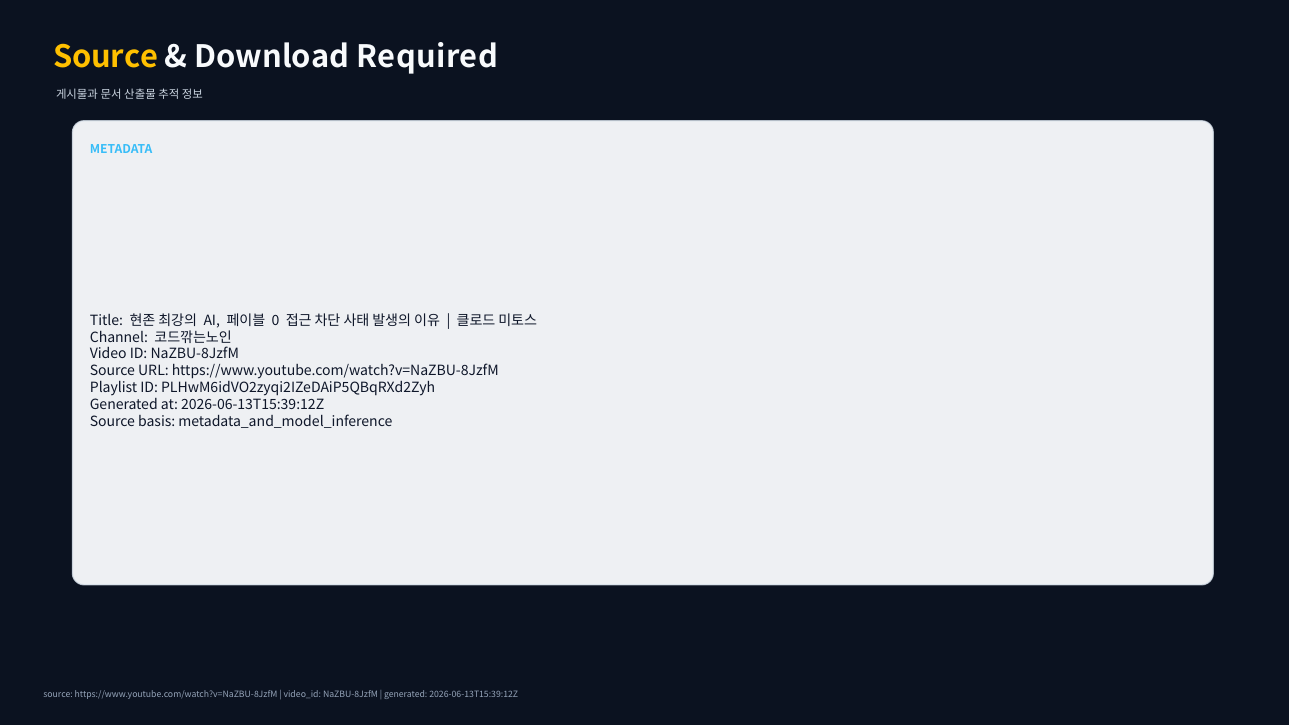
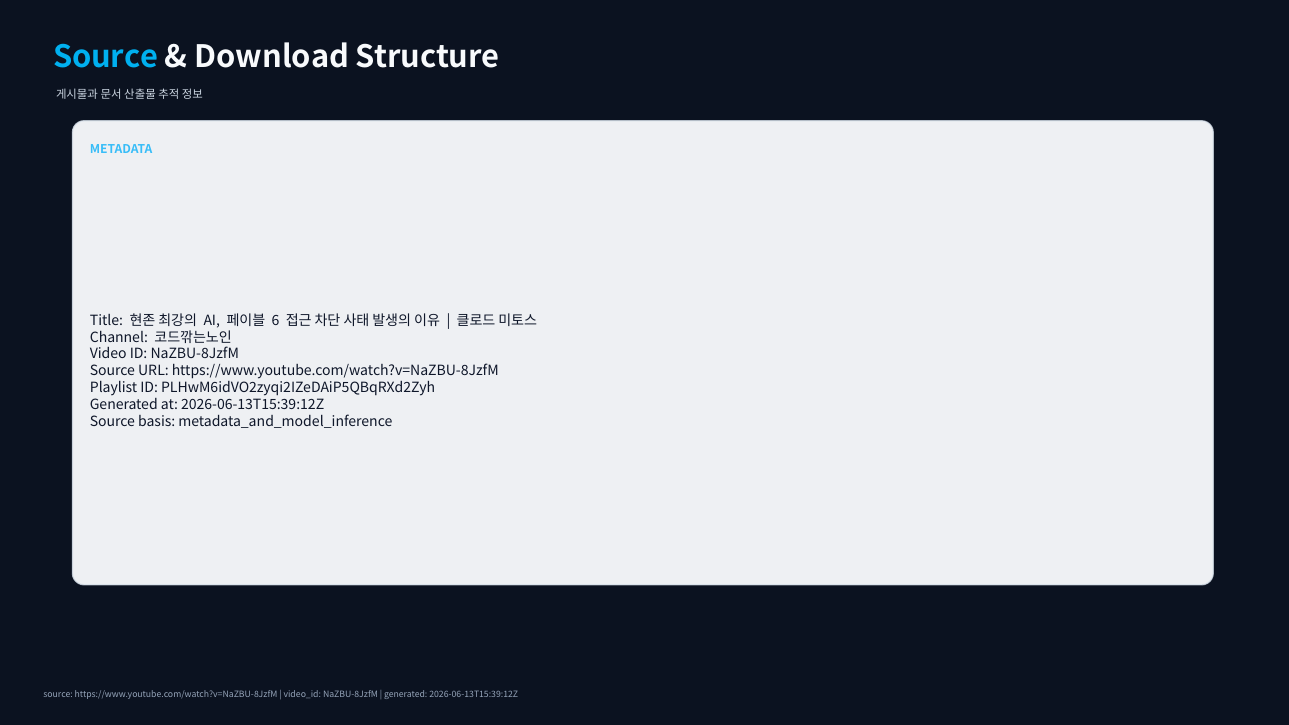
Source at (106, 58) colour: yellow -> light blue
Required: Required -> Structure
0: 0 -> 6
